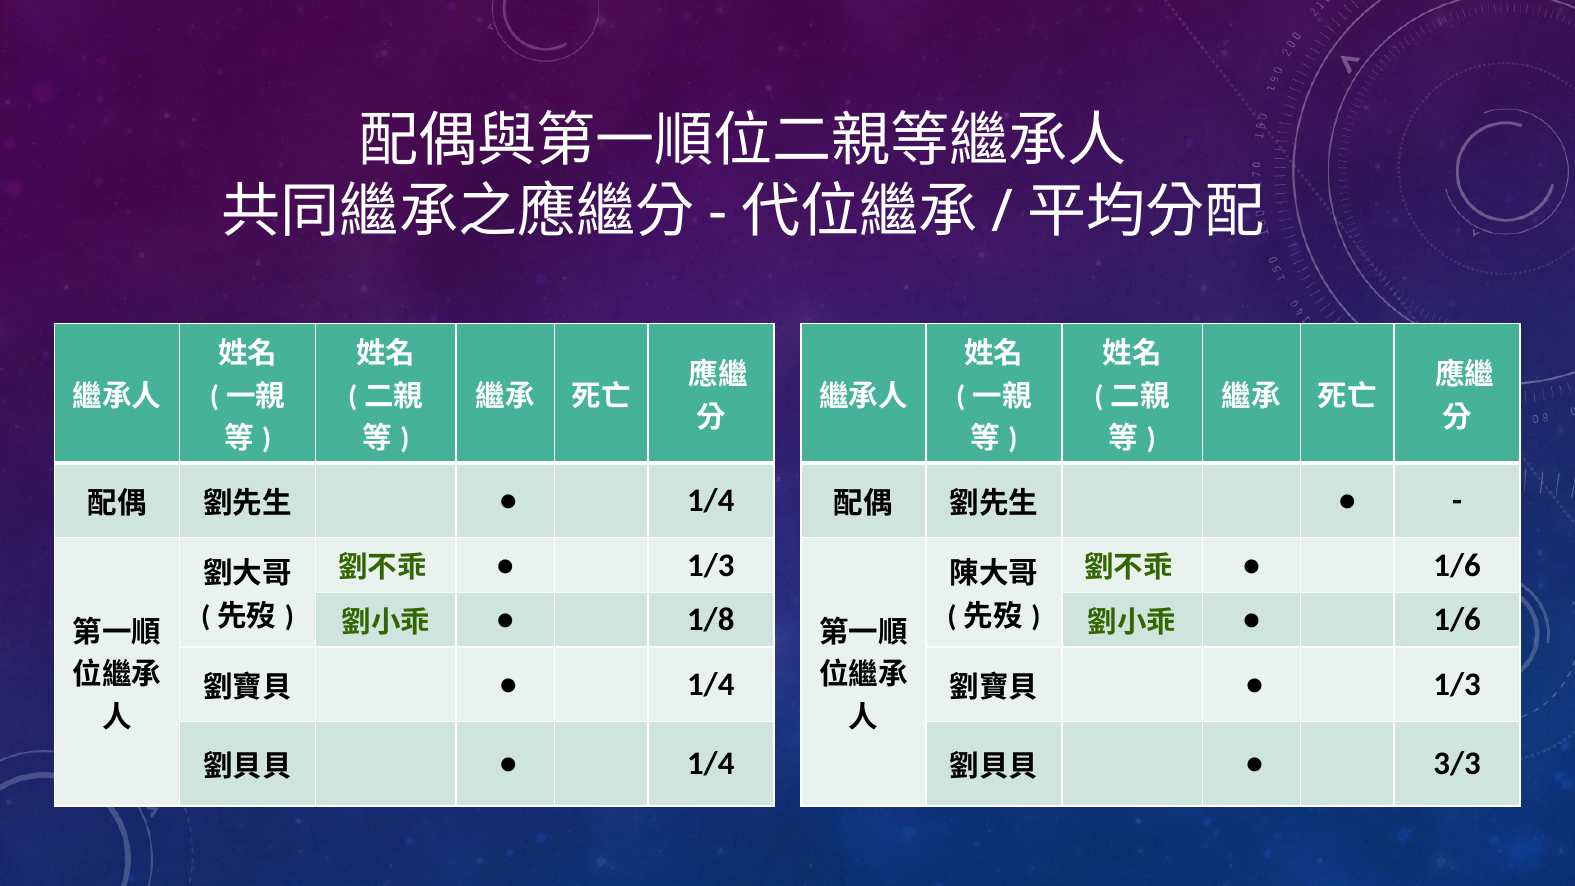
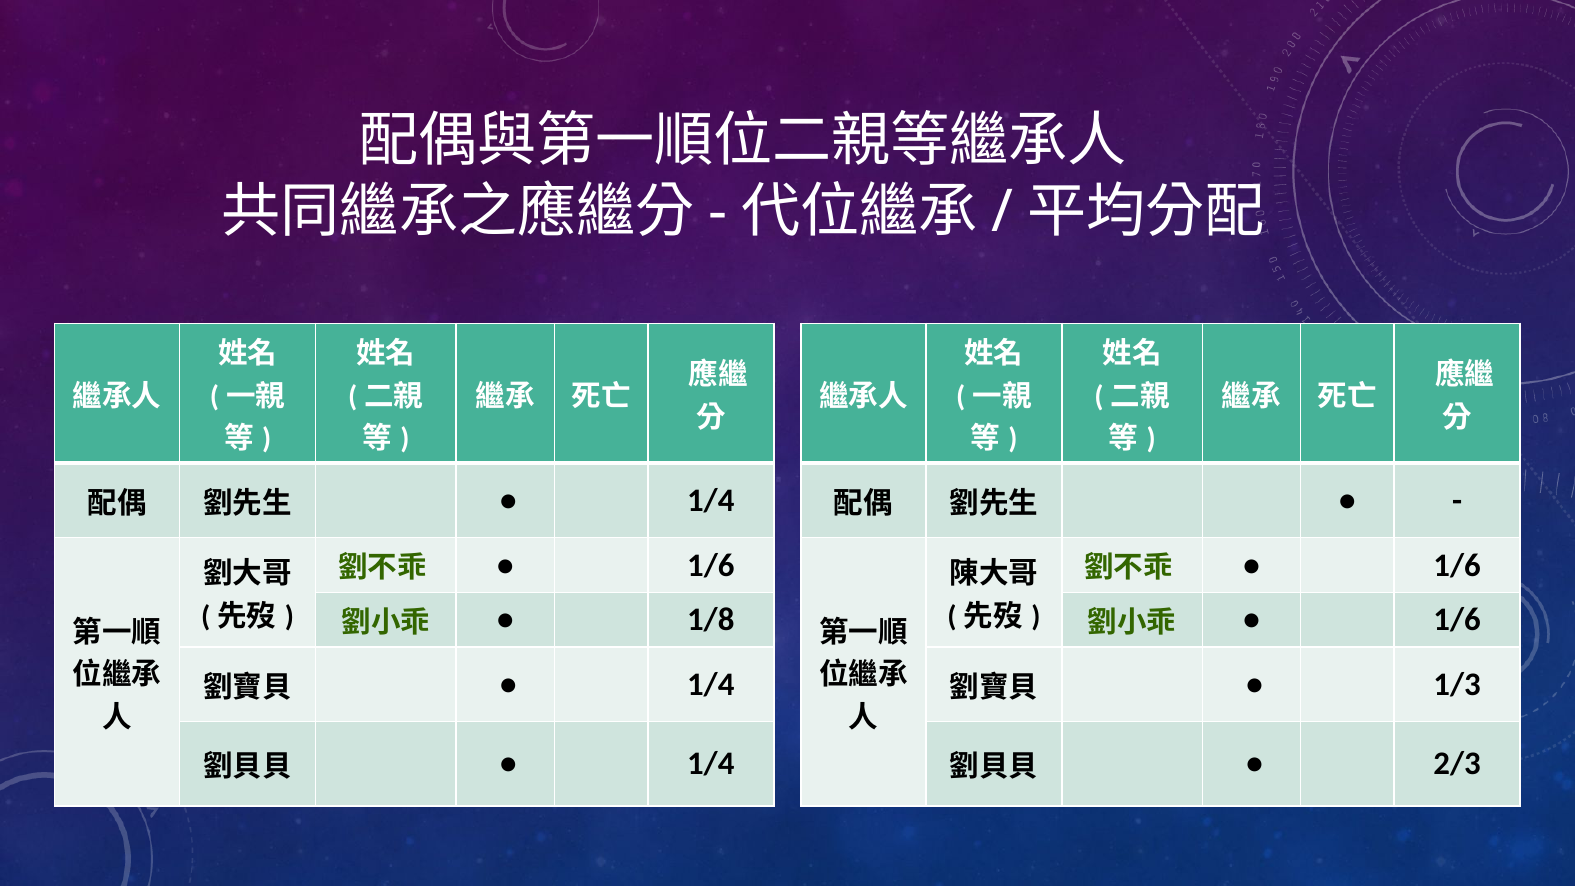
1/3 at (711, 565): 1/3 -> 1/6
3/3: 3/3 -> 2/3
